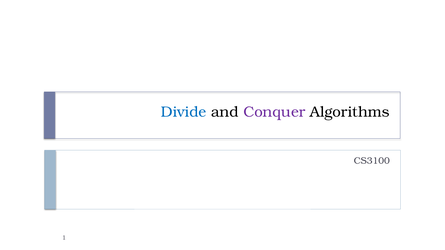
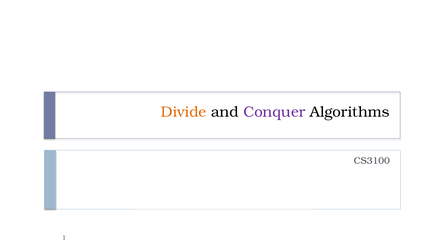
Divide colour: blue -> orange
